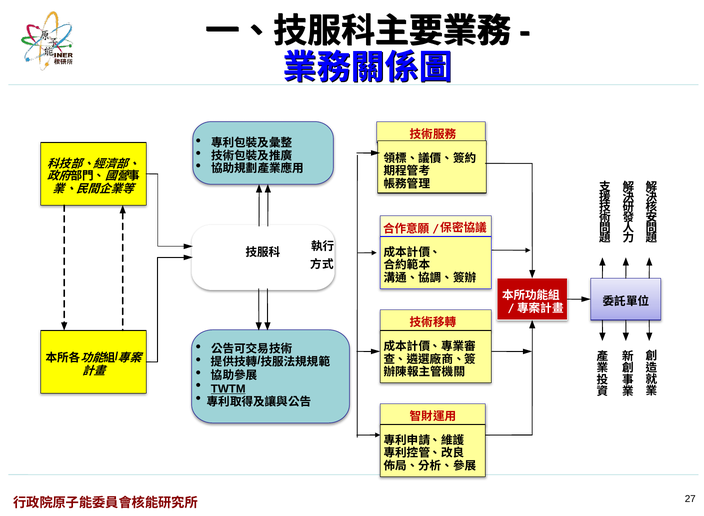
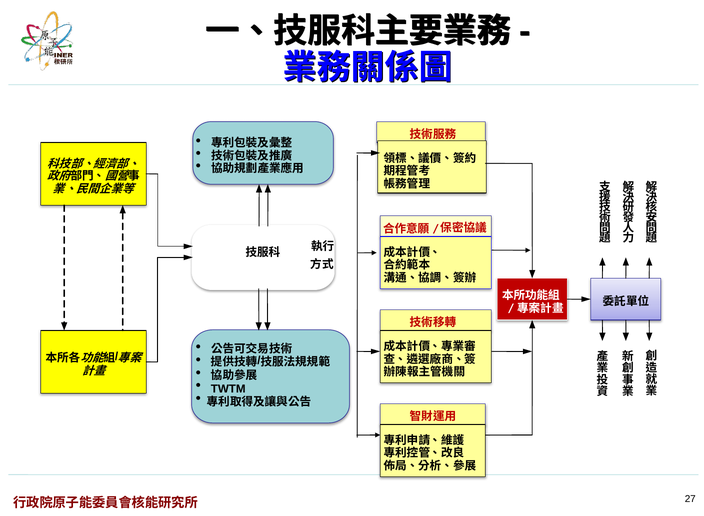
TWTM underline: present -> none
